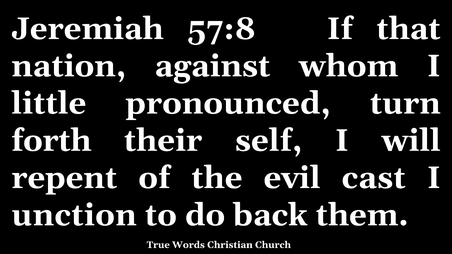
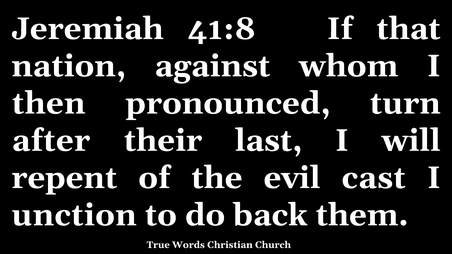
57:8: 57:8 -> 41:8
little: little -> then
forth: forth -> after
self: self -> last
